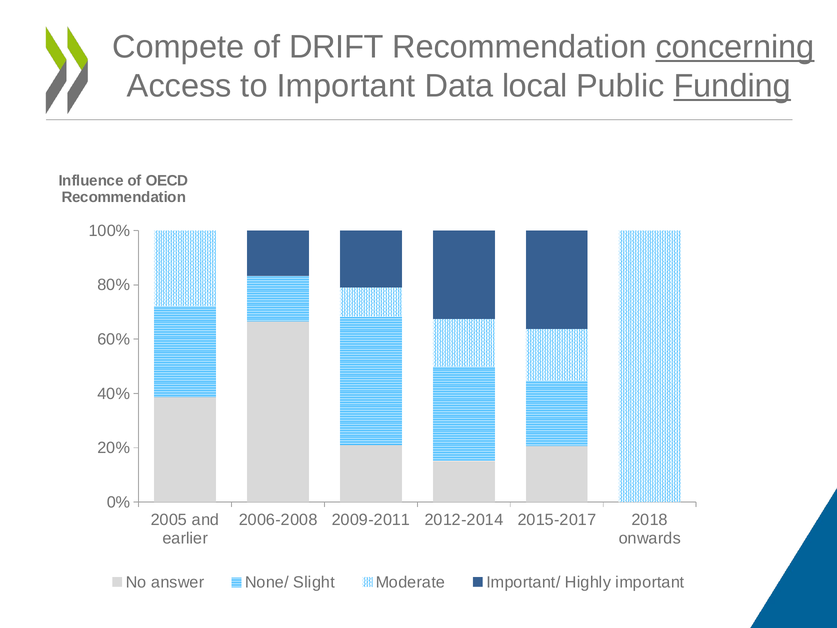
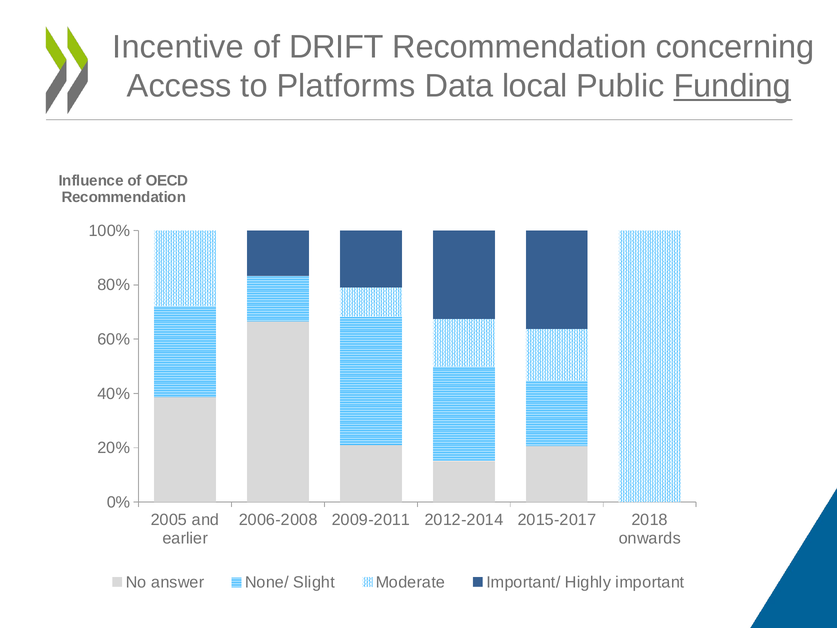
Compete: Compete -> Incentive
concerning underline: present -> none
to Important: Important -> Platforms
